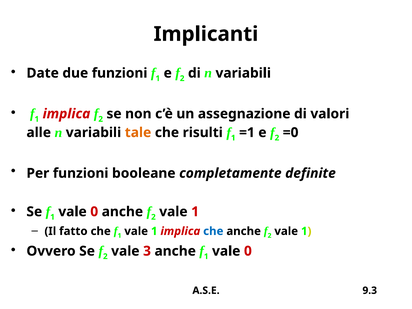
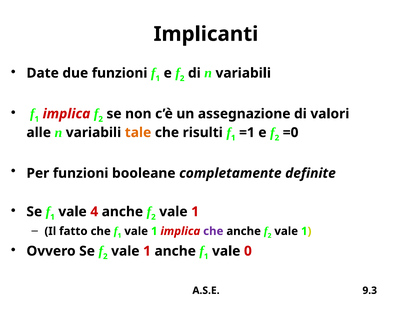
0 at (94, 212): 0 -> 4
che at (213, 231) colour: blue -> purple
3 at (147, 251): 3 -> 1
